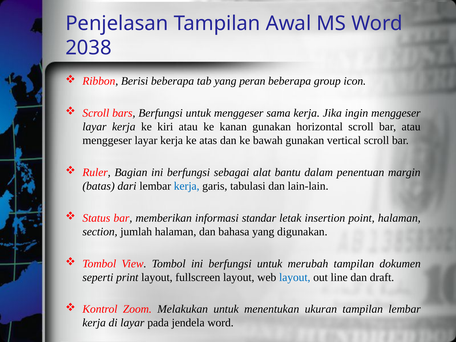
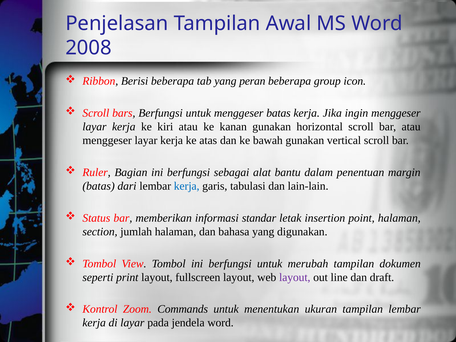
2038: 2038 -> 2008
menggeser sama: sama -> batas
layout at (295, 277) colour: blue -> purple
Melakukan: Melakukan -> Commands
